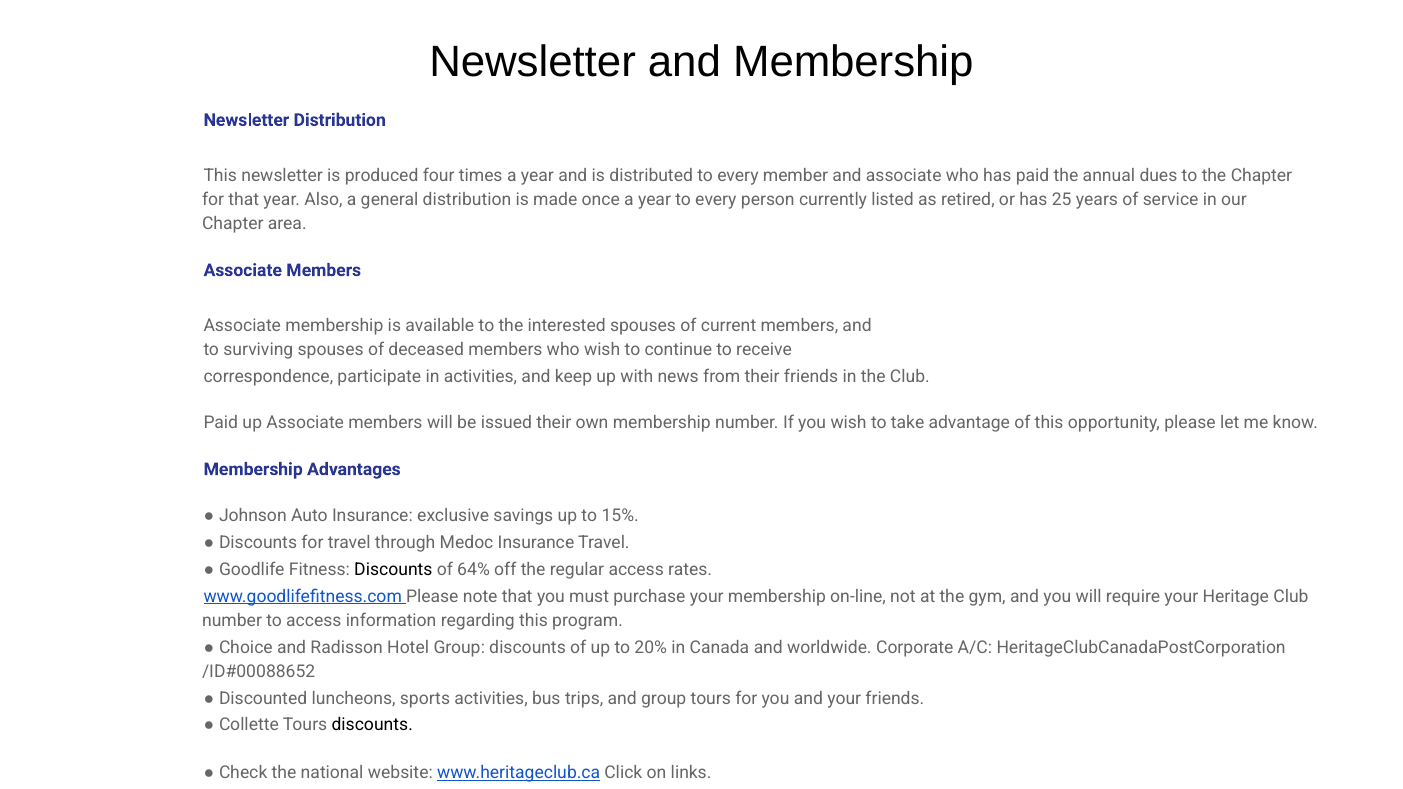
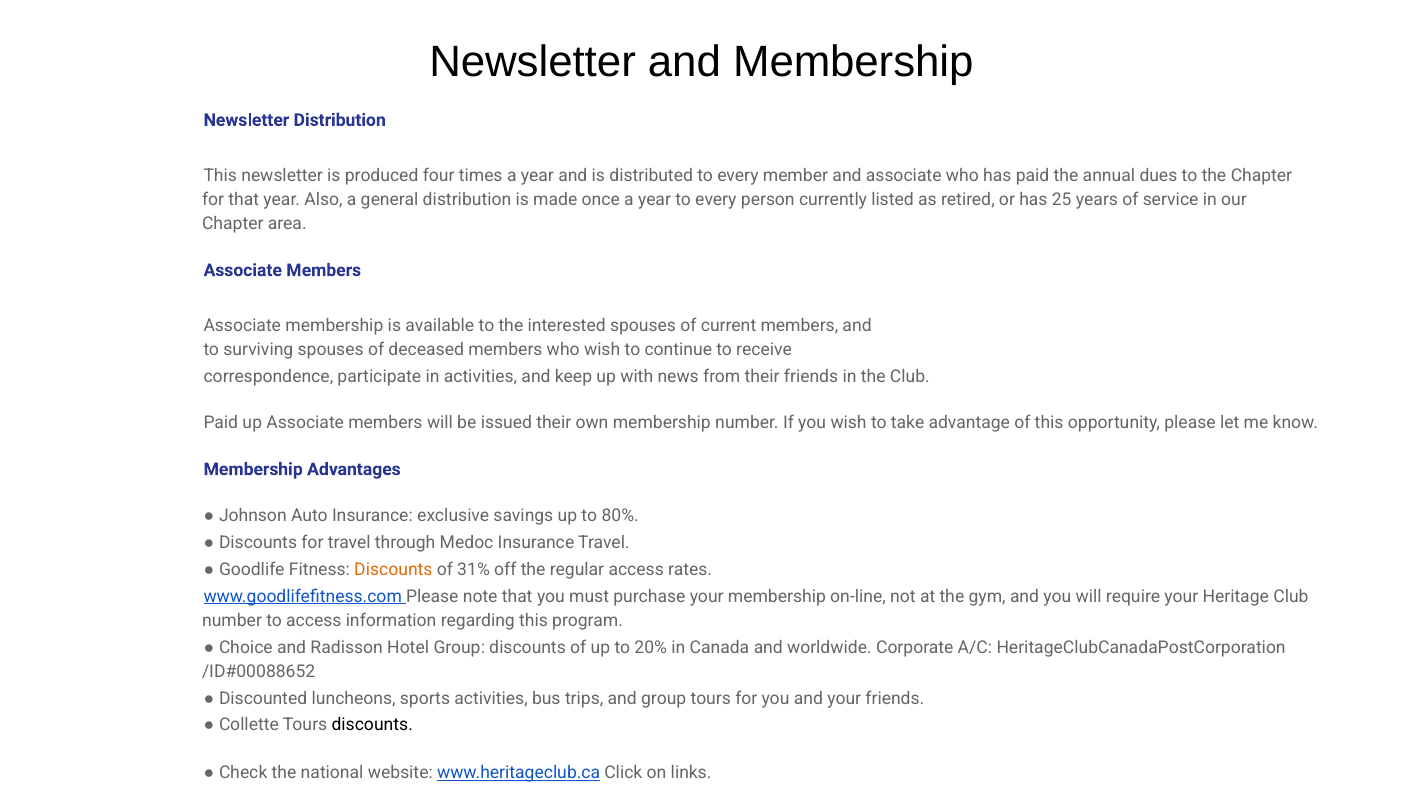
15%: 15% -> 80%
Discounts at (393, 570) colour: black -> orange
64%: 64% -> 31%
